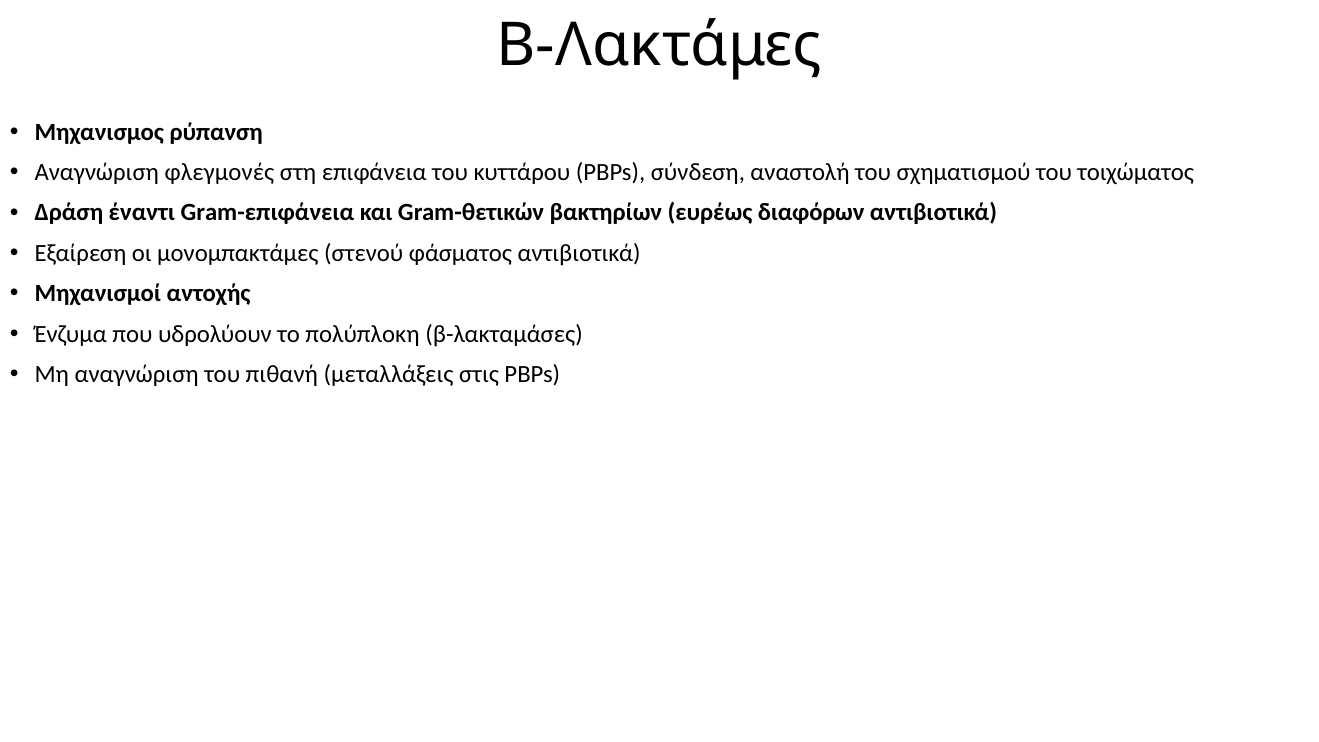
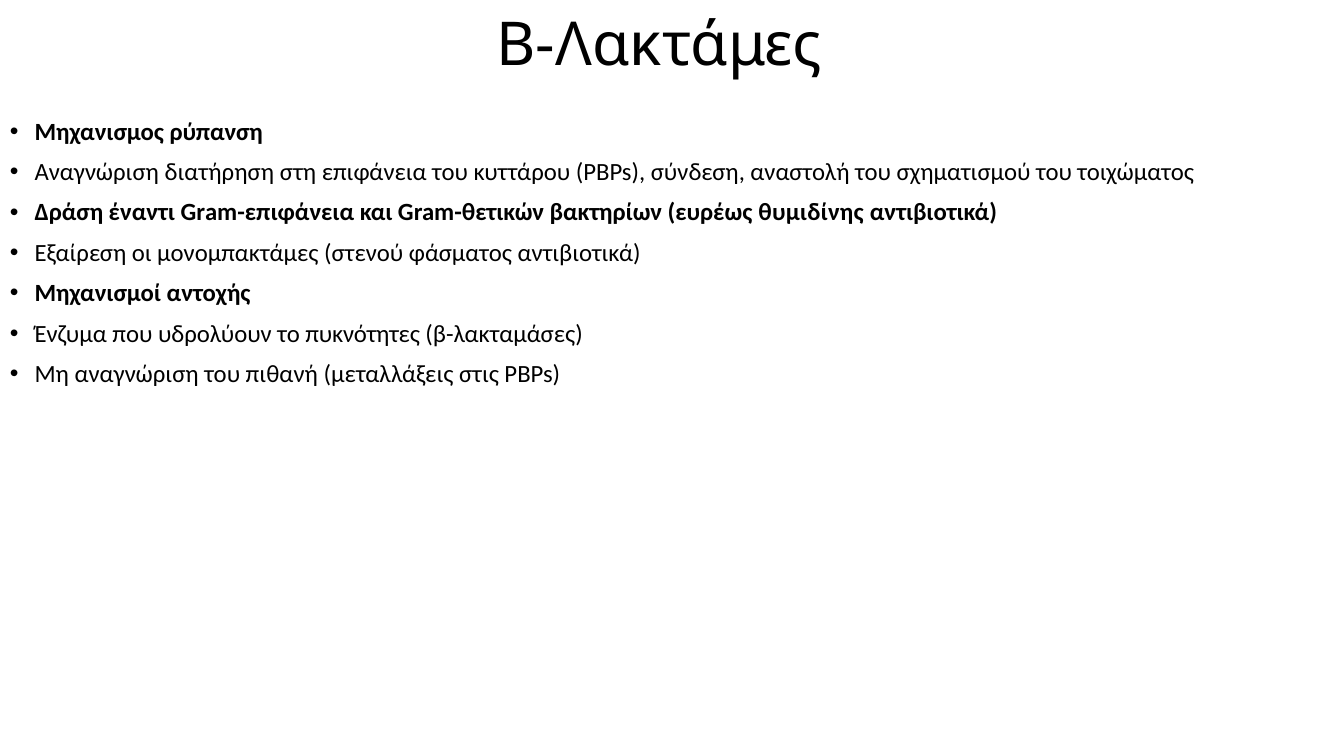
φλεγμονές: φλεγμονές -> διατήρηση
διαφόρων: διαφόρων -> θυμιδίνης
πολύπλοκη: πολύπλοκη -> πυκνότητες
